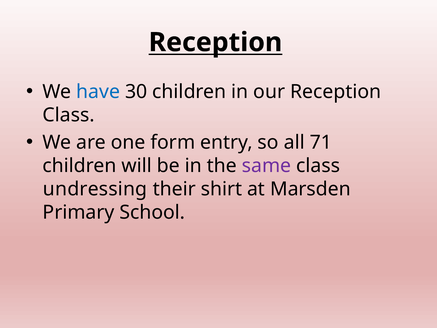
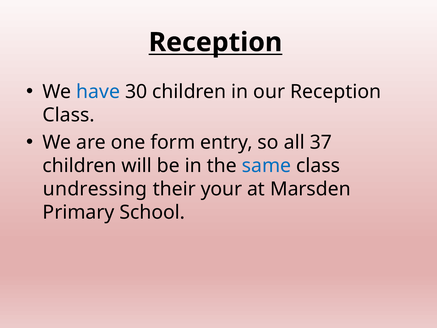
71: 71 -> 37
same colour: purple -> blue
shirt: shirt -> your
